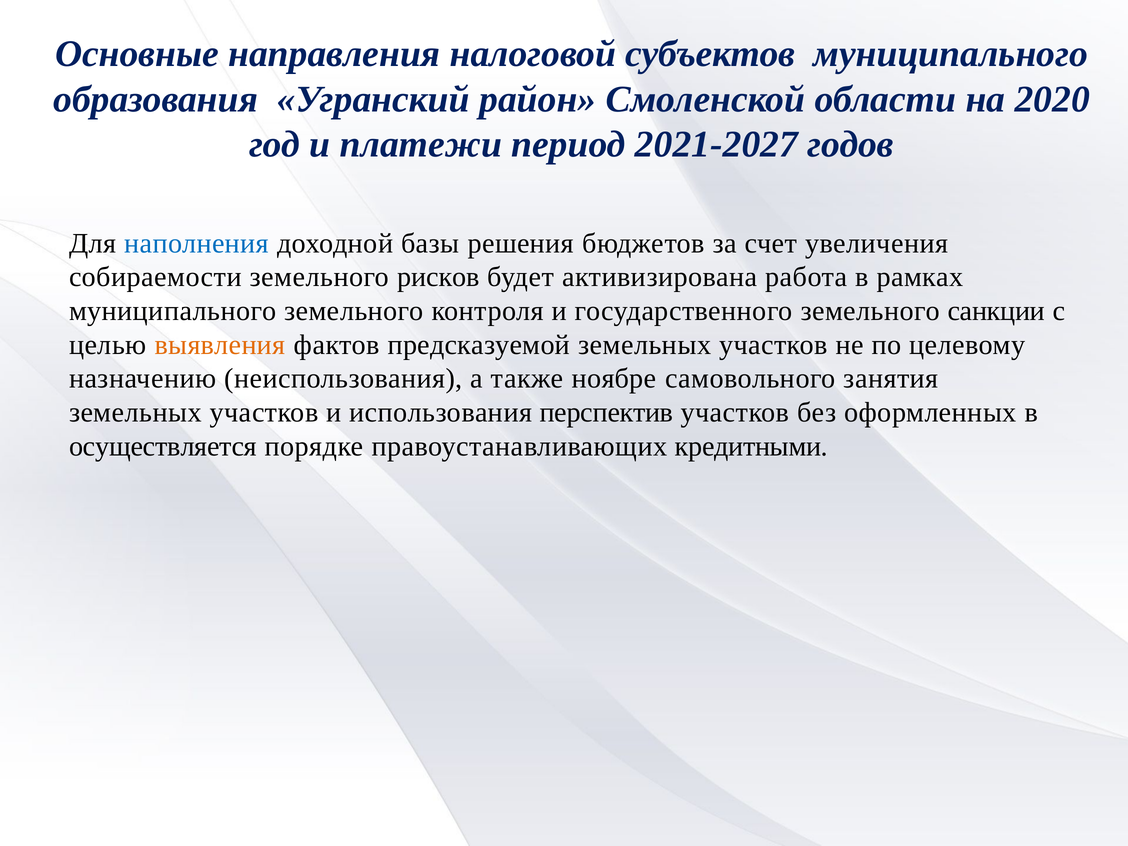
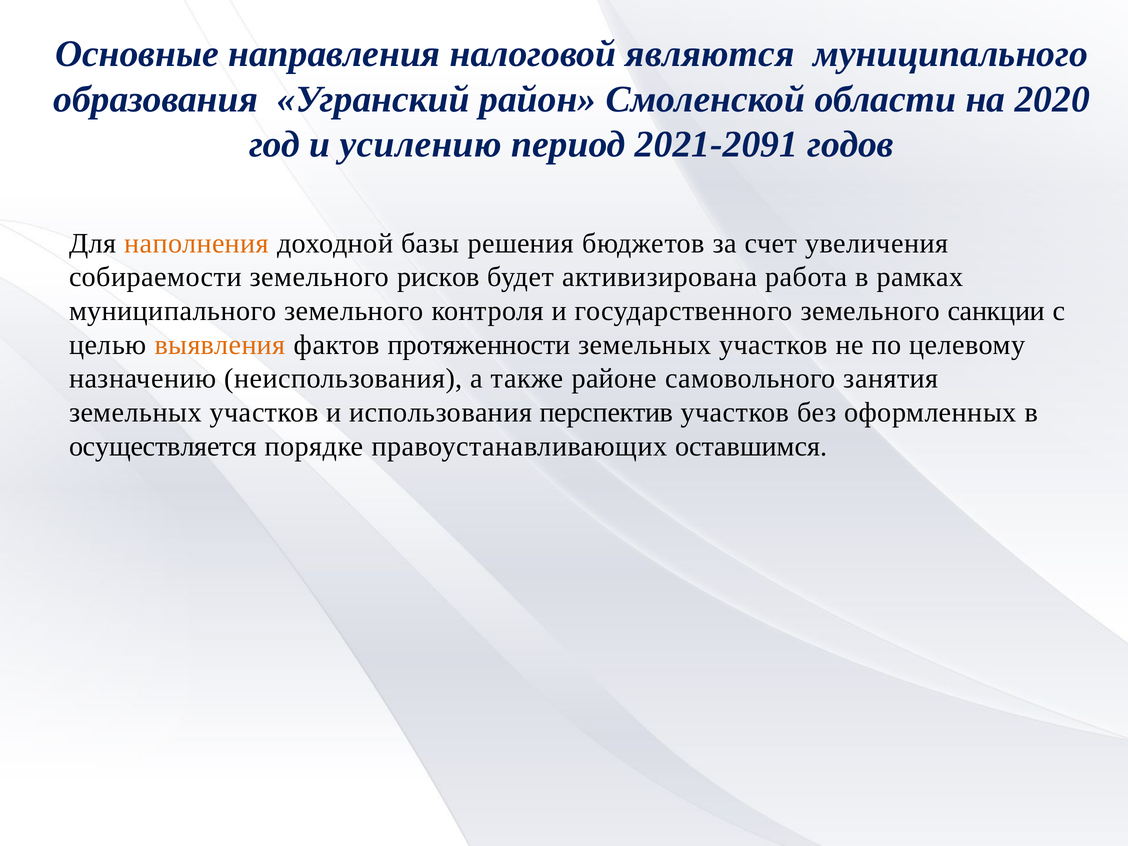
субъектов: субъектов -> являются
платежи: платежи -> усилению
2021-2027: 2021-2027 -> 2021-2091
наполнения colour: blue -> orange
предсказуемой: предсказуемой -> протяженности
ноябре: ноябре -> районе
кредитными: кредитными -> оставшимся
